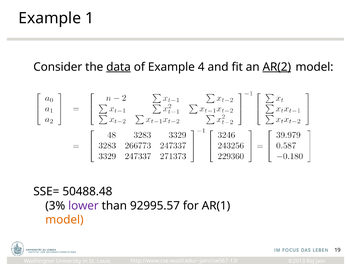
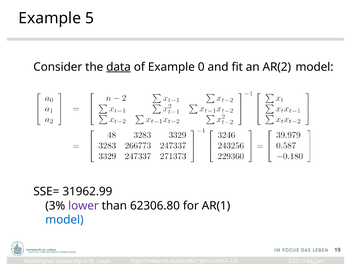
1: 1 -> 5
4: 4 -> 0
AR(2 underline: present -> none
50488.48: 50488.48 -> 31962.99
92995.57: 92995.57 -> 62306.80
model at (64, 219) colour: orange -> blue
